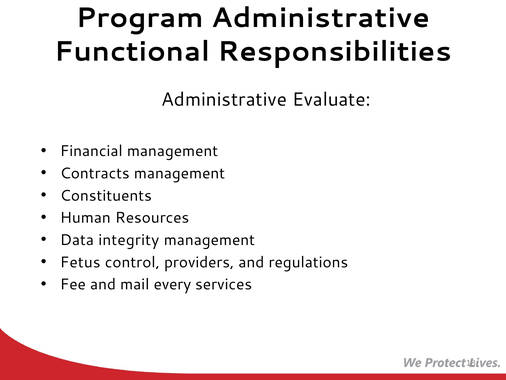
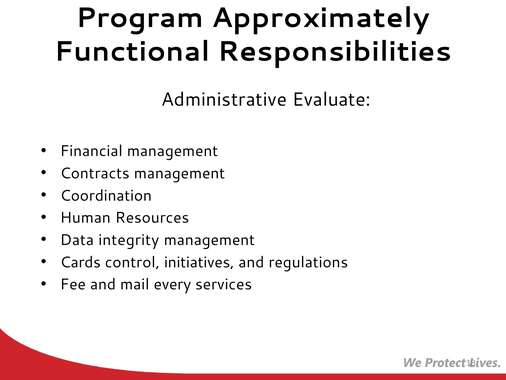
Program Administrative: Administrative -> Approximately
Constituents: Constituents -> Coordination
Fetus: Fetus -> Cards
providers: providers -> initiatives
